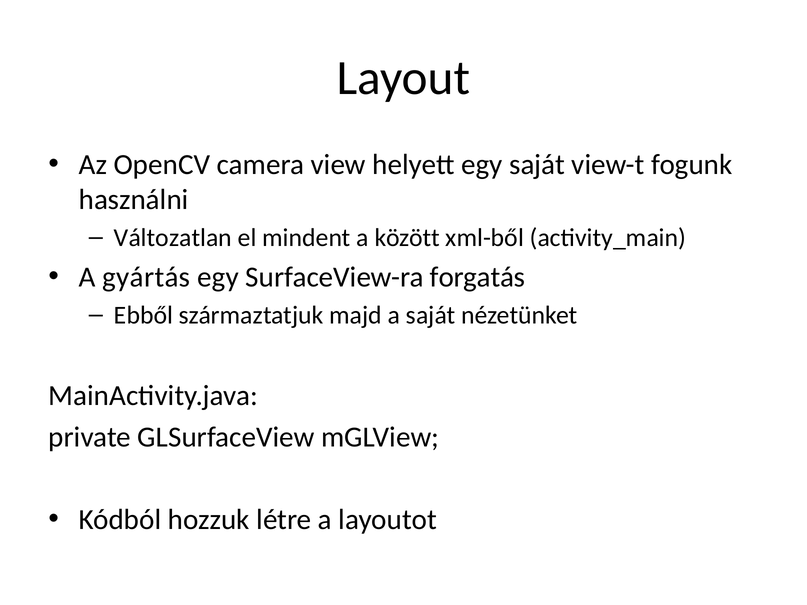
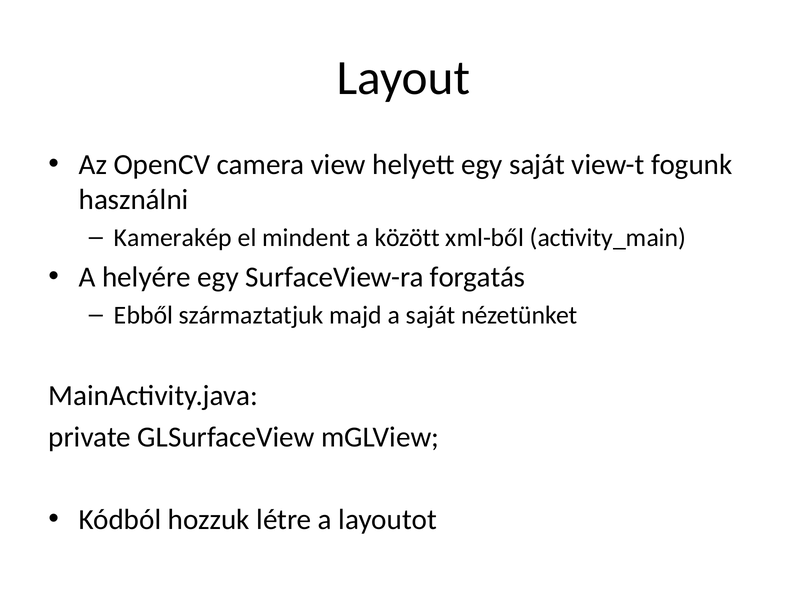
Változatlan: Változatlan -> Kamerakép
gyártás: gyártás -> helyére
